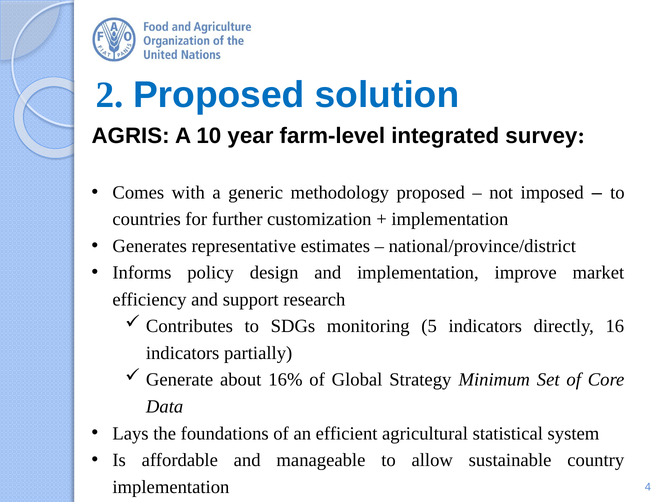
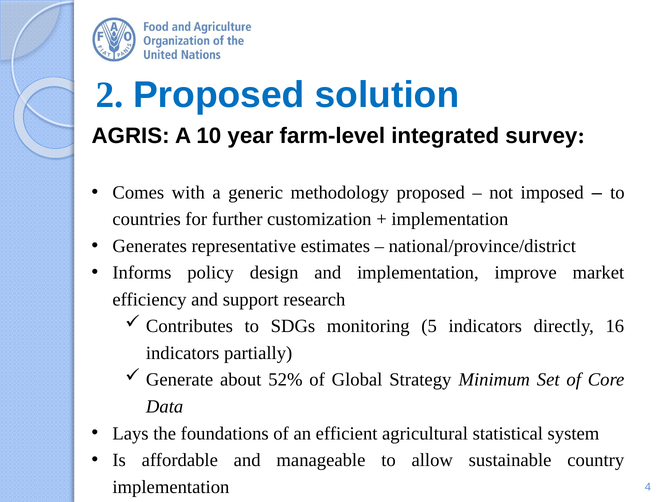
16%: 16% -> 52%
